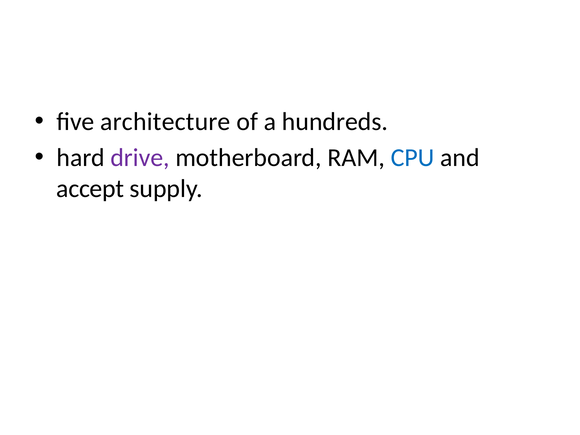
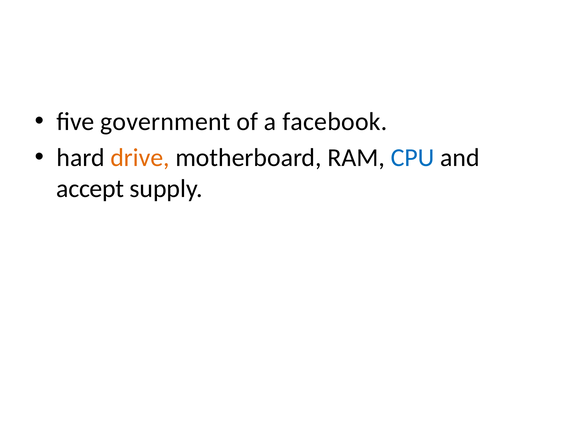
architecture: architecture -> government
hundreds: hundreds -> facebook
drive colour: purple -> orange
